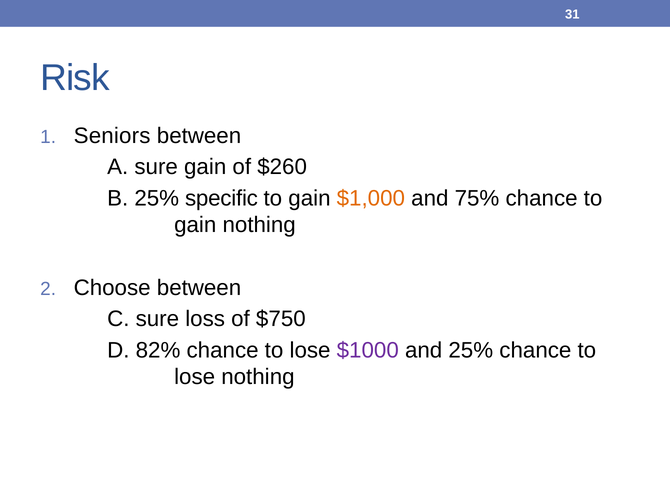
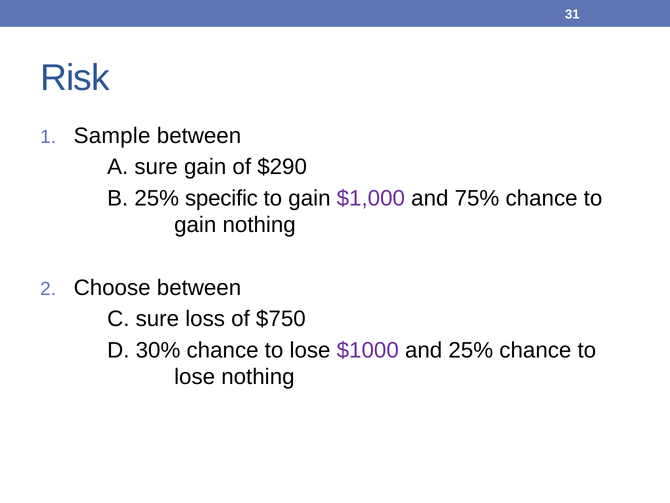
Seniors: Seniors -> Sample
$260: $260 -> $290
$1,000 colour: orange -> purple
82%: 82% -> 30%
